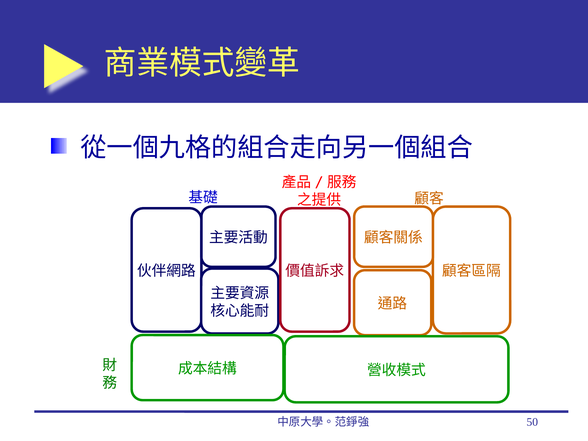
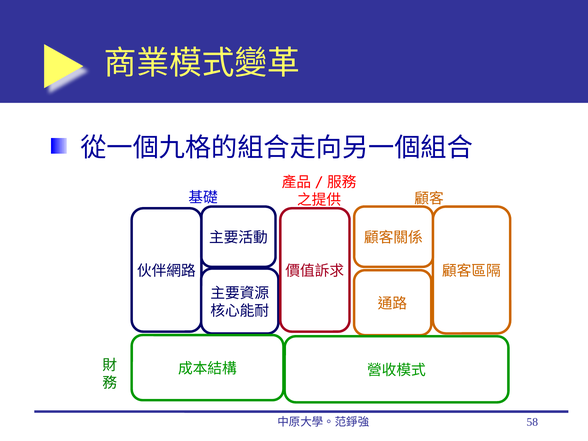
50: 50 -> 58
